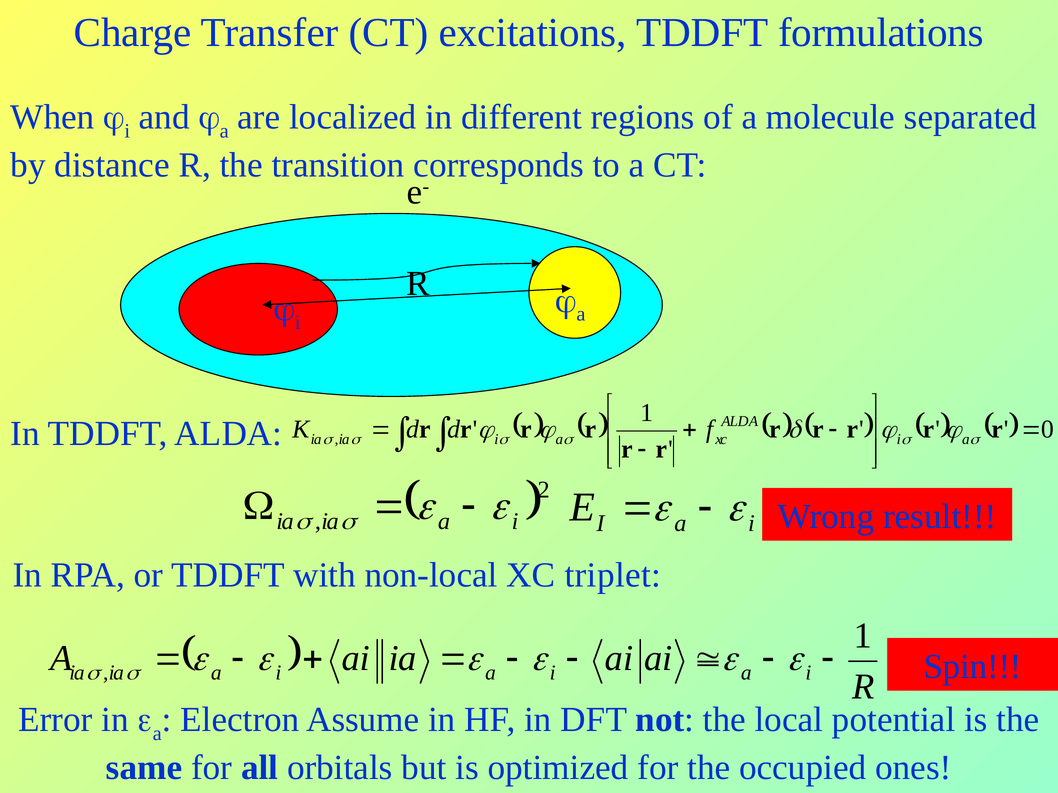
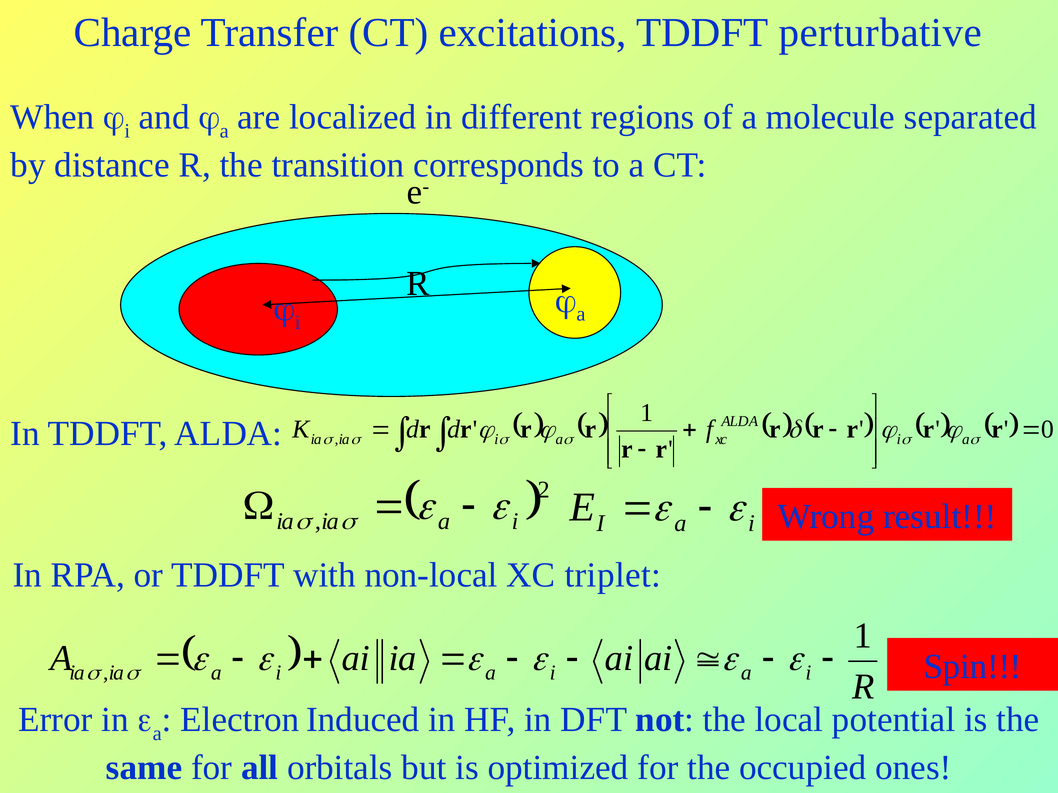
formulations: formulations -> perturbative
Assume: Assume -> Induced
